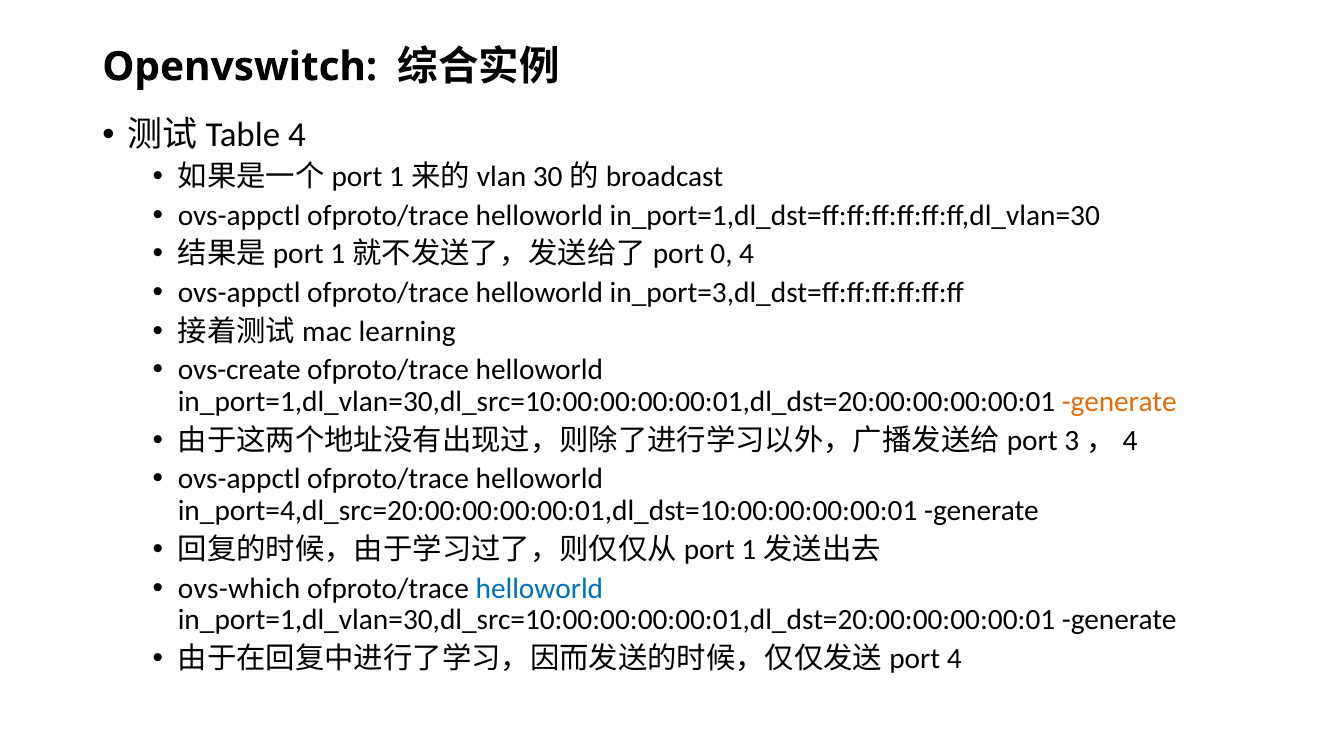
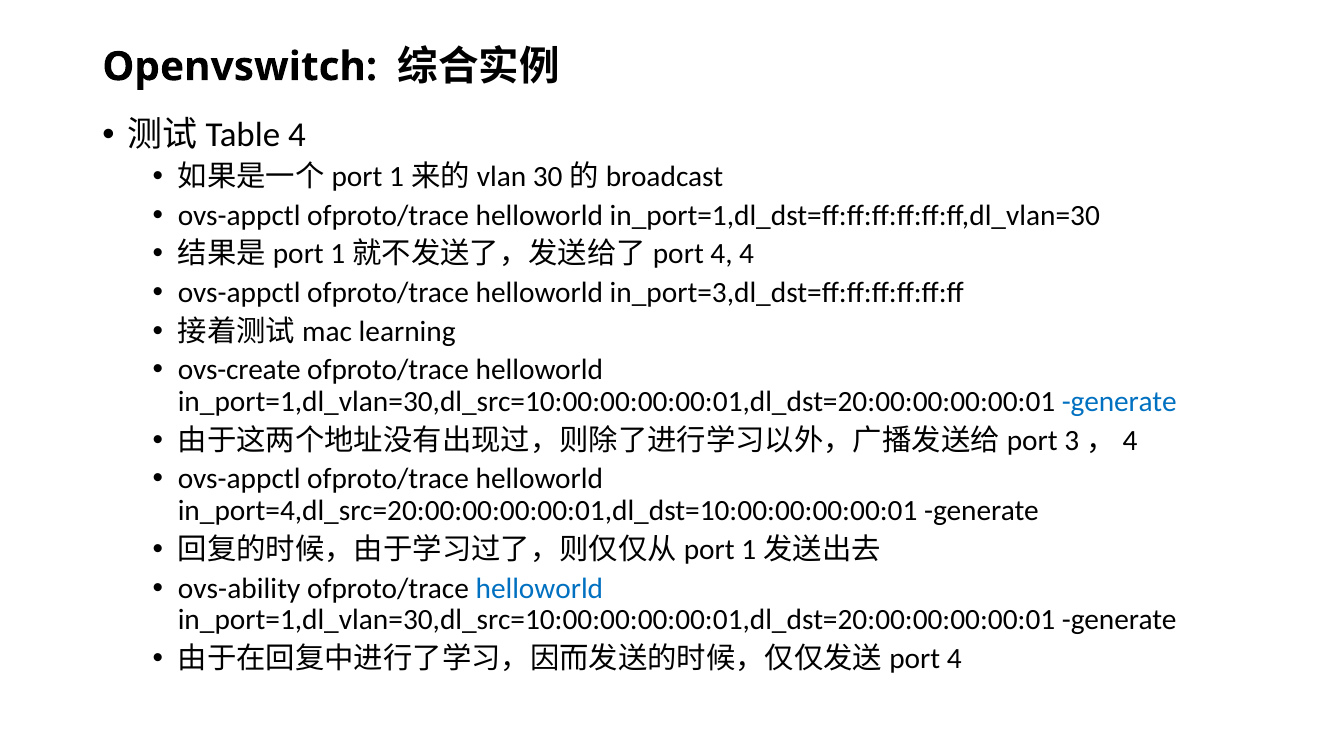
0 at (722, 254): 0 -> 4
generate at (1119, 402) colour: orange -> blue
ovs-which: ovs-which -> ovs-ability
